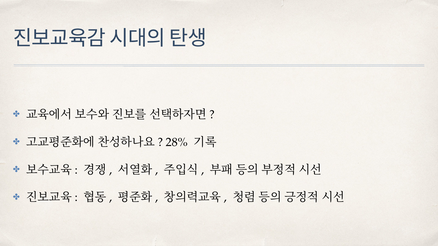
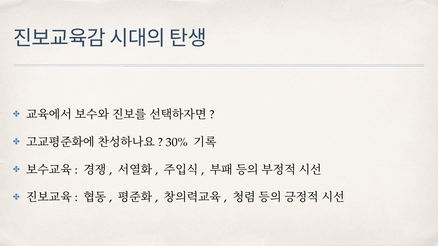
28%: 28% -> 30%
